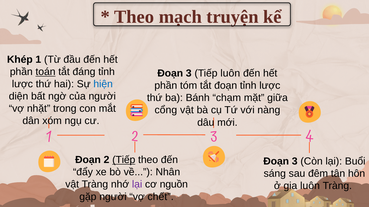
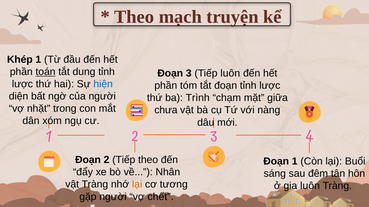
đáng: đáng -> dung
Bánh: Bánh -> Trình
cổng: cổng -> chưa
Tiếp at (124, 160) underline: present -> none
3 at (295, 162): 3 -> 1
lại at (137, 185) colour: purple -> orange
nguồn: nguồn -> tương
